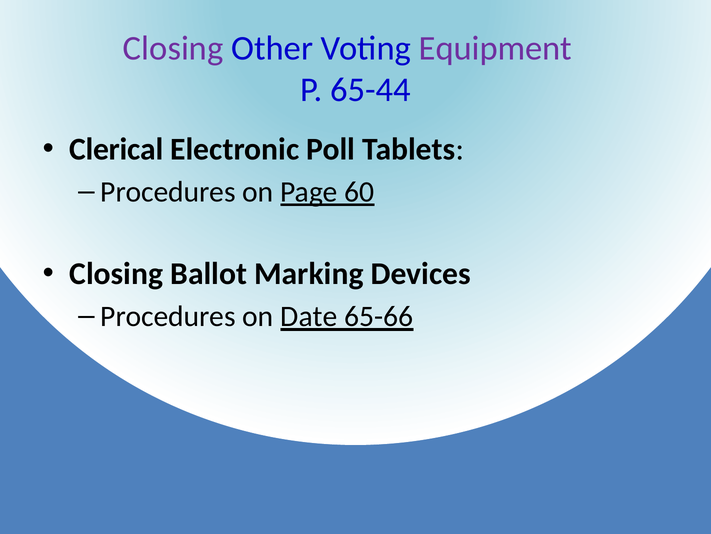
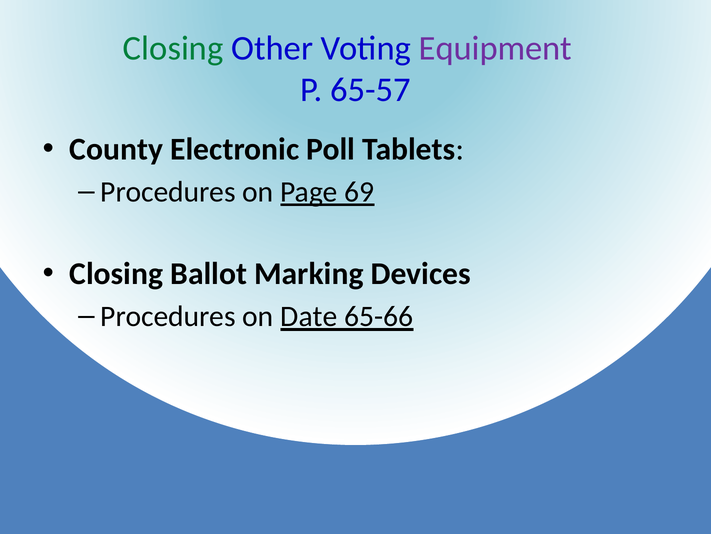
Closing at (173, 48) colour: purple -> green
65-44: 65-44 -> 65-57
Clerical: Clerical -> County
60: 60 -> 69
